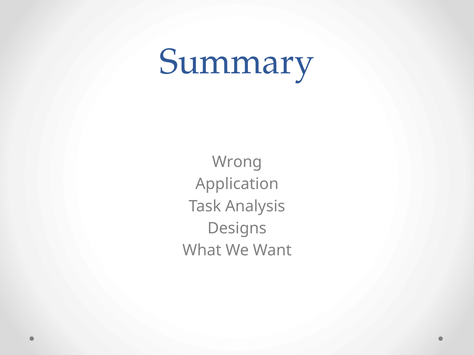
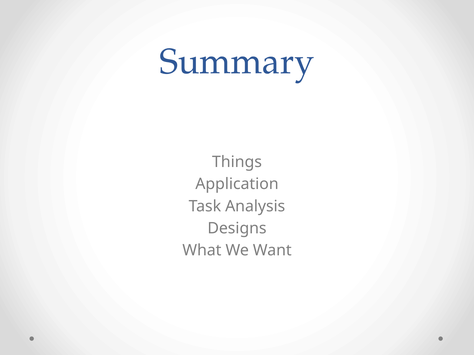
Wrong: Wrong -> Things
